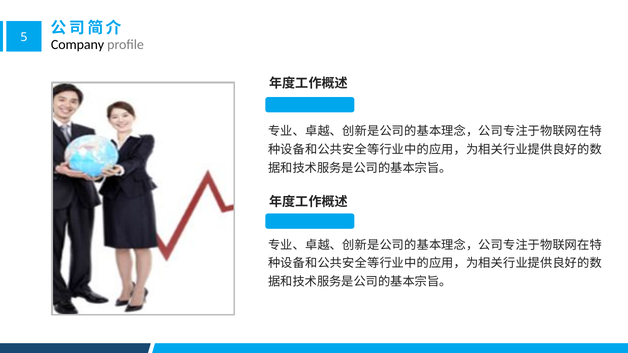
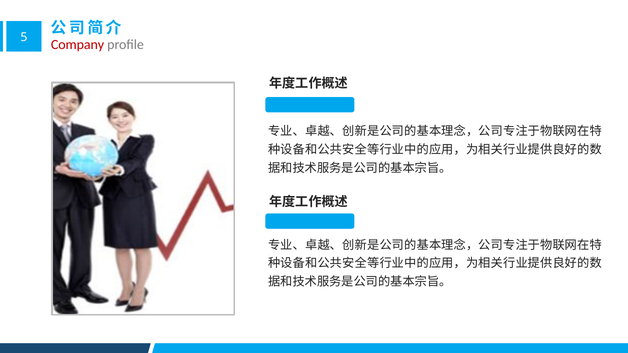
Company colour: black -> red
